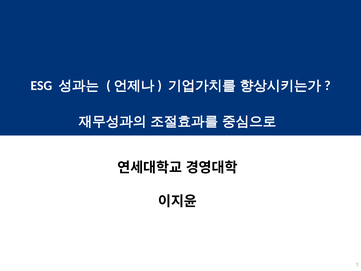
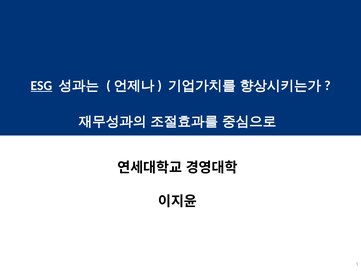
ESG underline: none -> present
